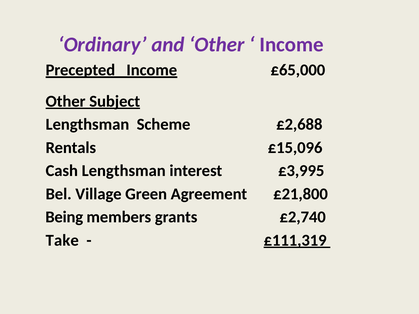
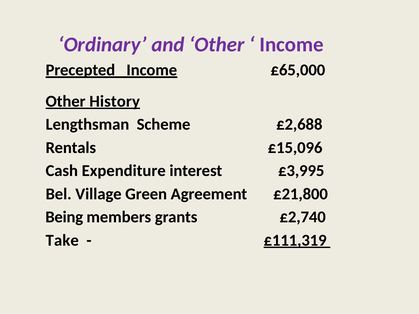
Subject: Subject -> History
Cash Lengthsman: Lengthsman -> Expenditure
